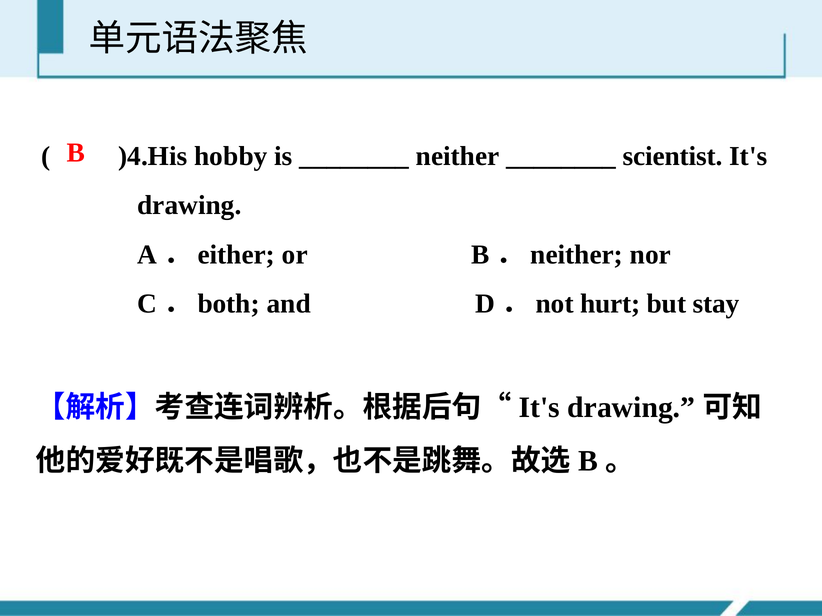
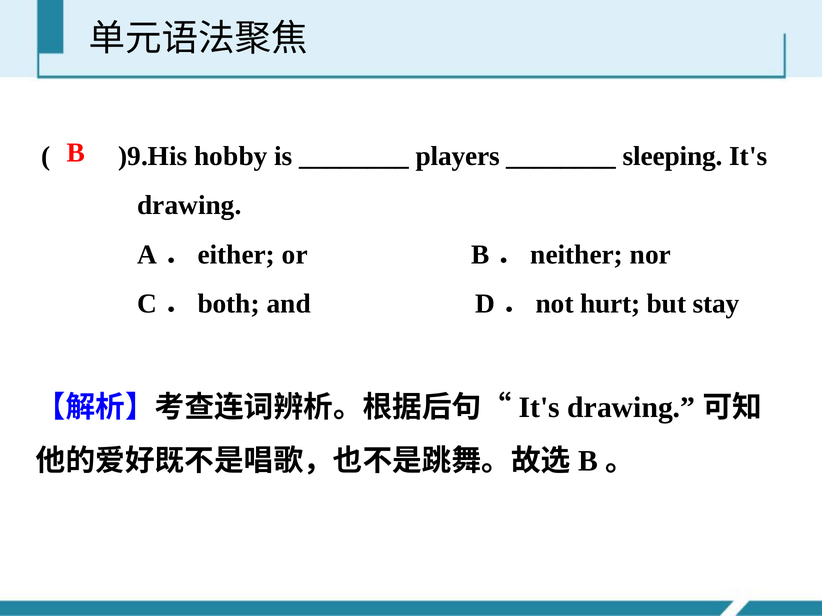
)4.His: )4.His -> )9.His
neither: neither -> players
scientist: scientist -> sleeping
